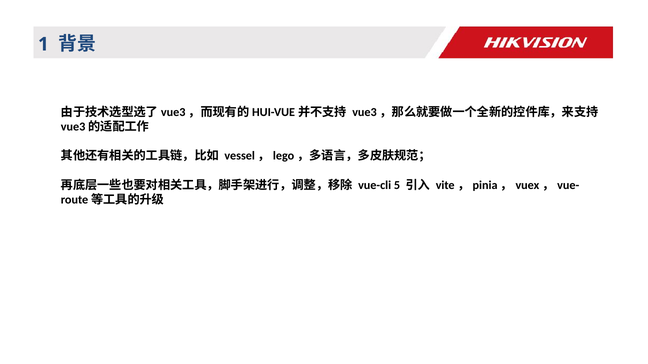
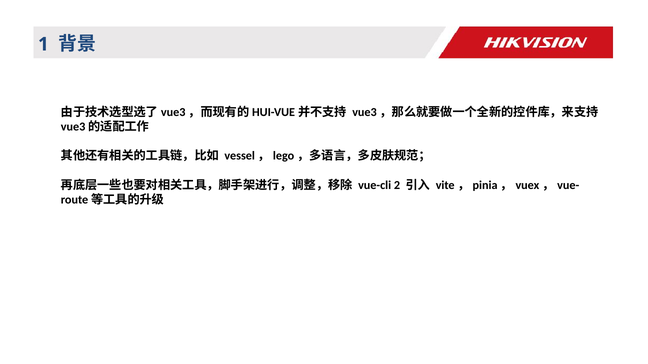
5: 5 -> 2
